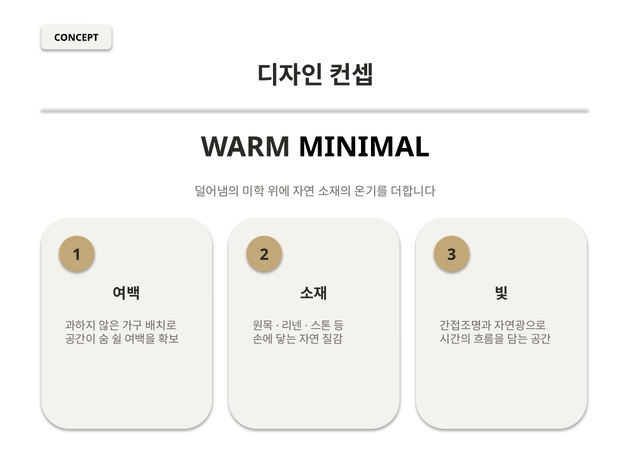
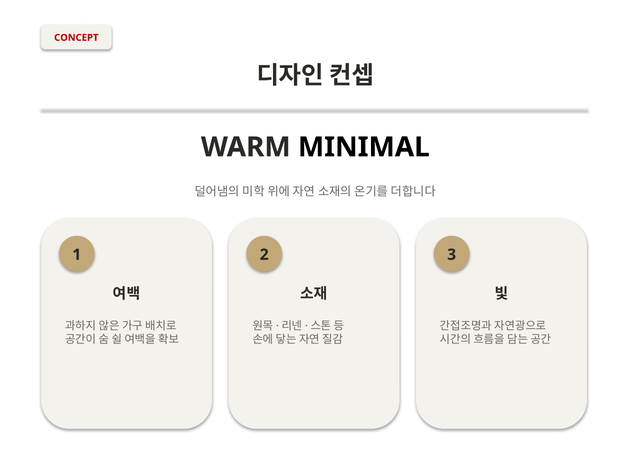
CONCEPT colour: black -> red
